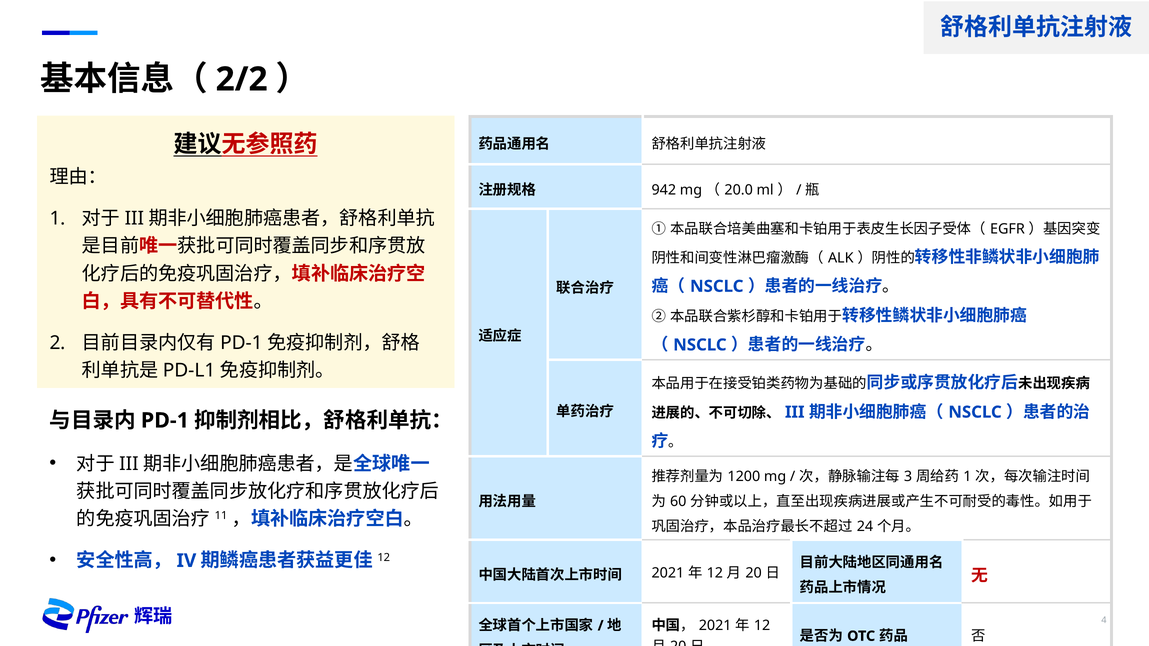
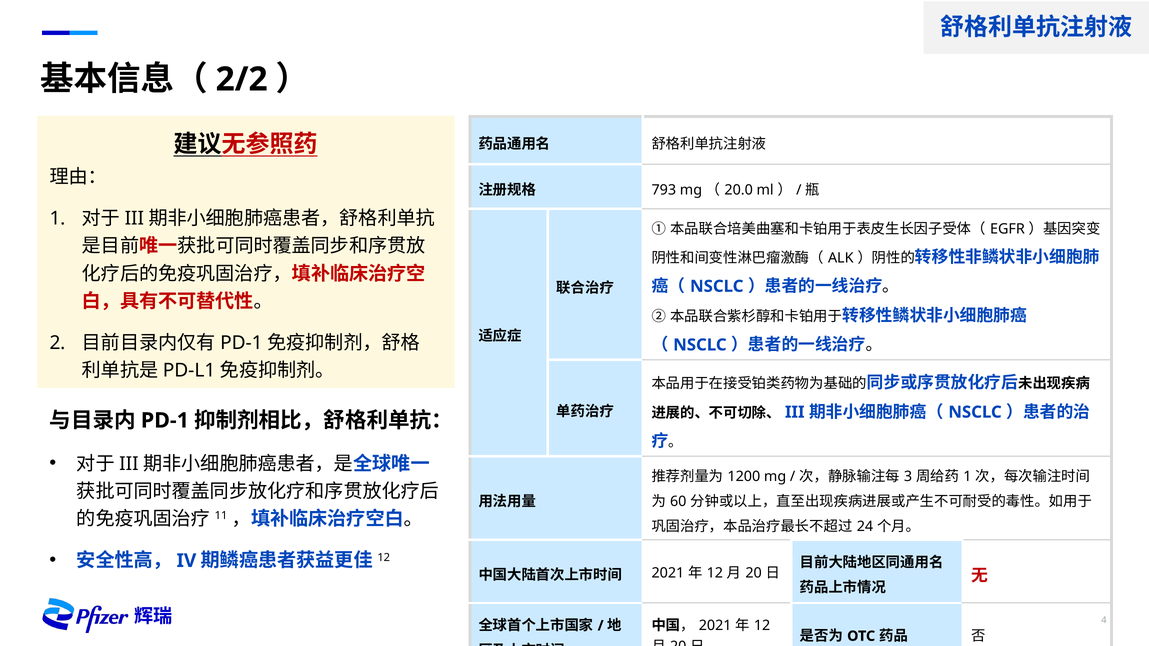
942: 942 -> 793
